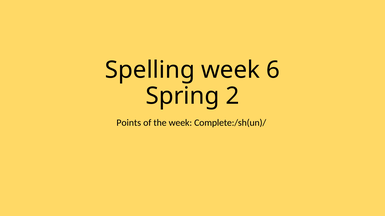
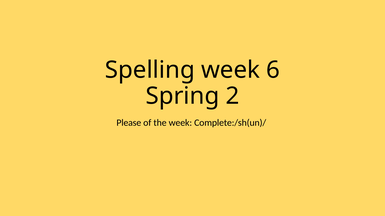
Points: Points -> Please
